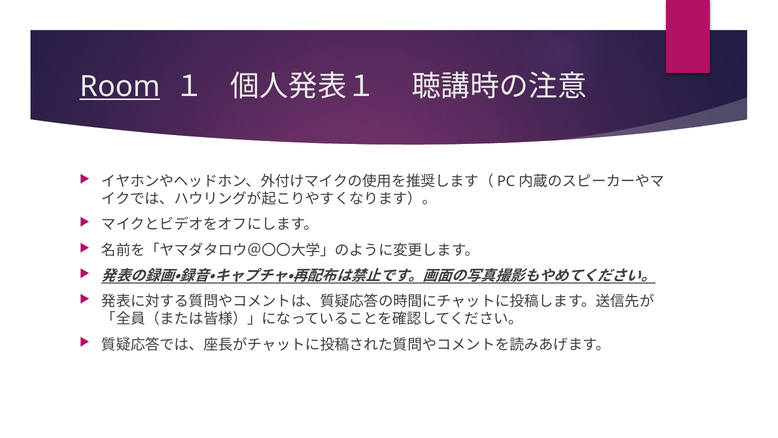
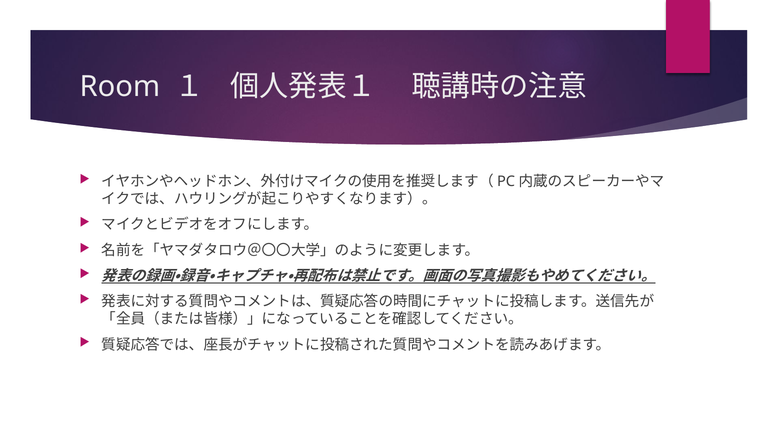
Room underline: present -> none
